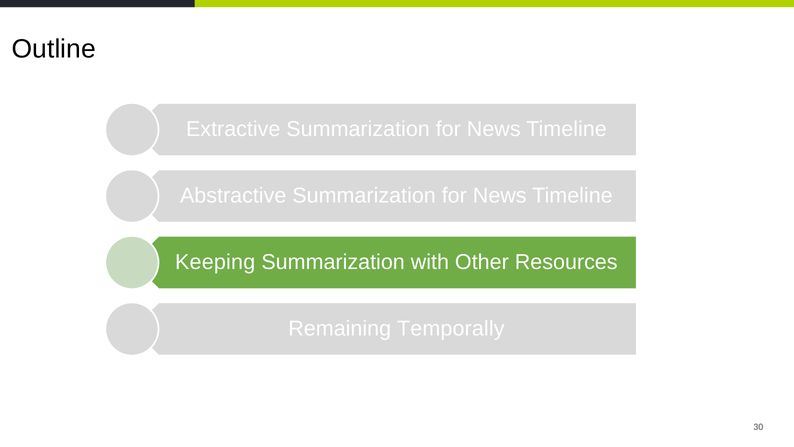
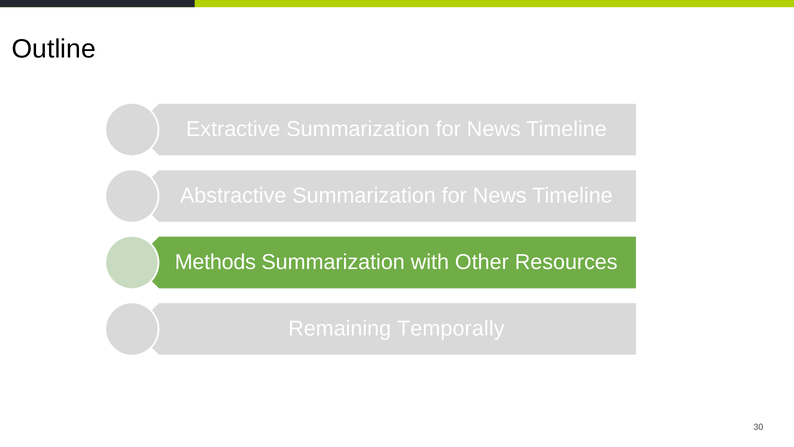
Keeping: Keeping -> Methods
